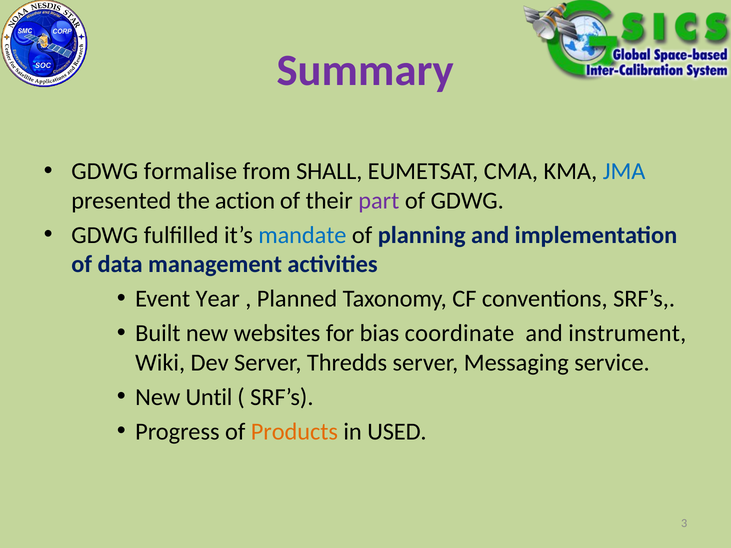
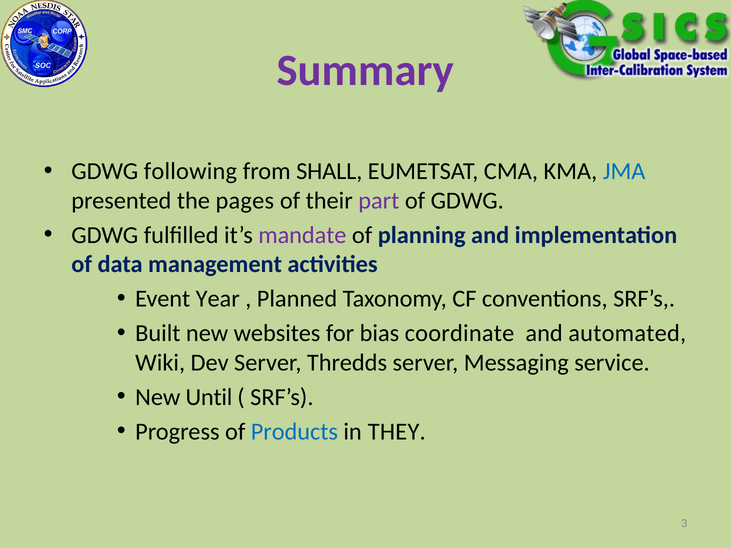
formalise: formalise -> following
action: action -> pages
mandate colour: blue -> purple
instrument: instrument -> automated
Products colour: orange -> blue
USED: USED -> THEY
